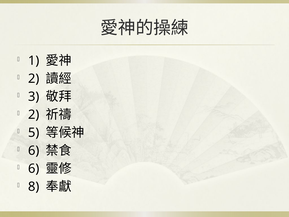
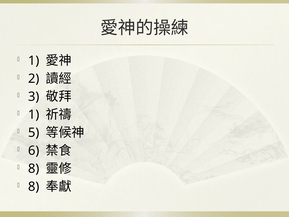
2 at (34, 115): 2 -> 1
6 at (34, 169): 6 -> 8
